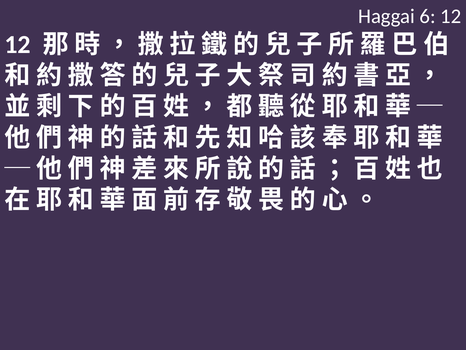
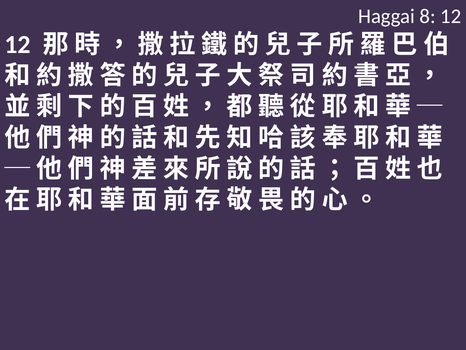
6: 6 -> 8
